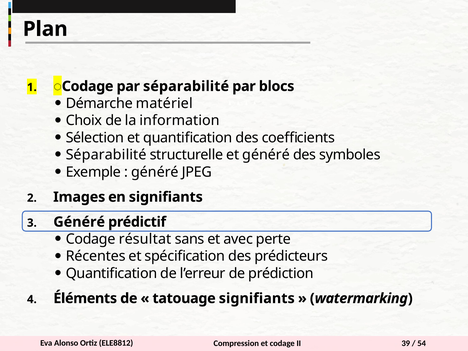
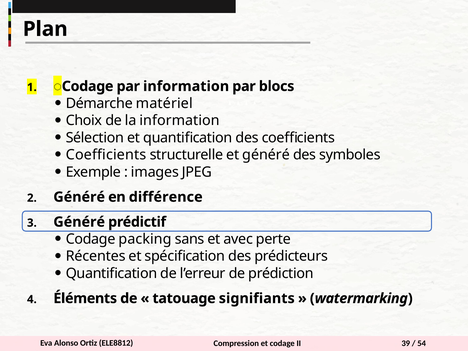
par séparabilité: séparabilité -> information
Séparabilité at (106, 155): Séparabilité -> Coefficients
généré at (155, 172): généré -> images
Images at (79, 197): Images -> Généré
en signifiants: signifiants -> différence
résultat: résultat -> packing
